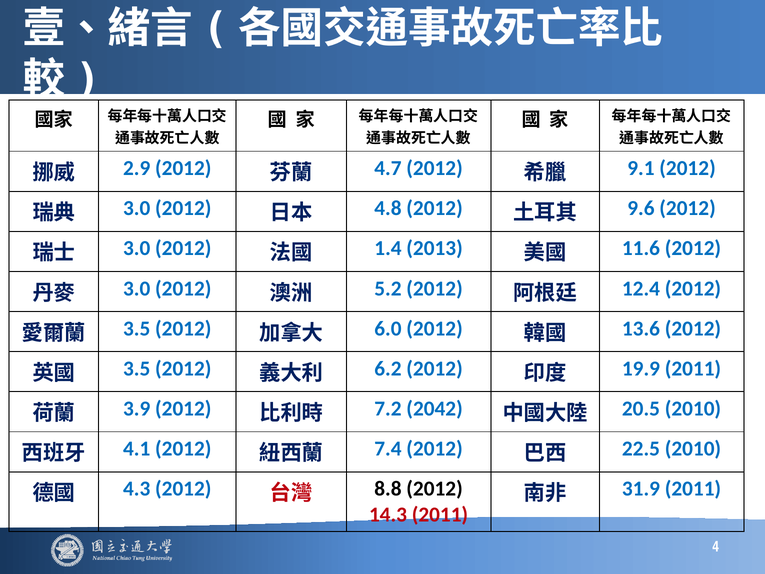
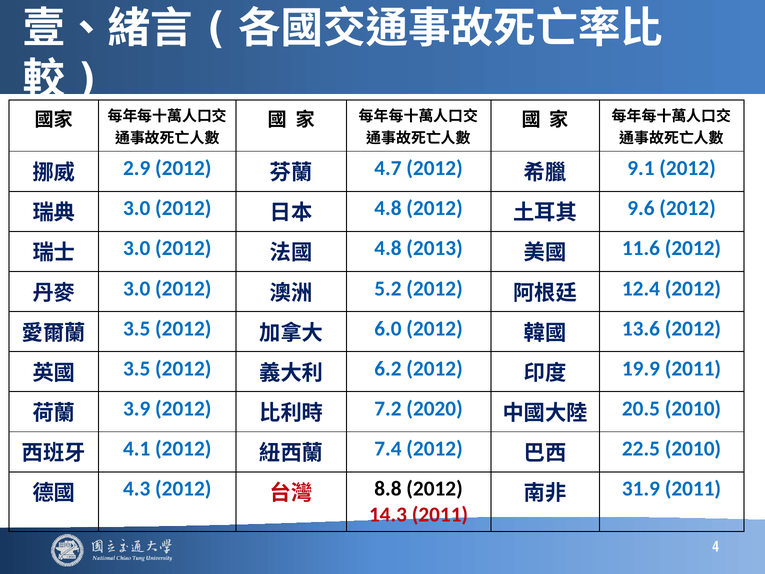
1.4 at (388, 248): 1.4 -> 4.8
2042: 2042 -> 2020
